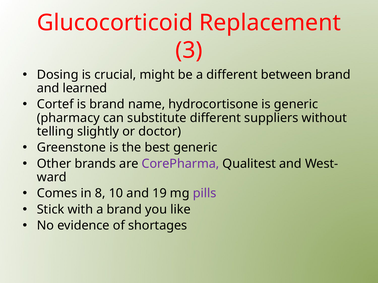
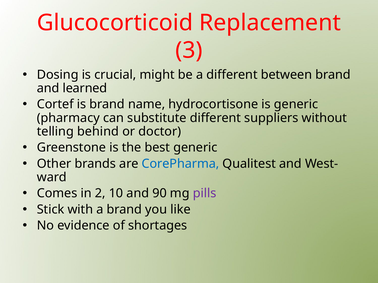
slightly: slightly -> behind
CorePharma colour: purple -> blue
8: 8 -> 2
19: 19 -> 90
